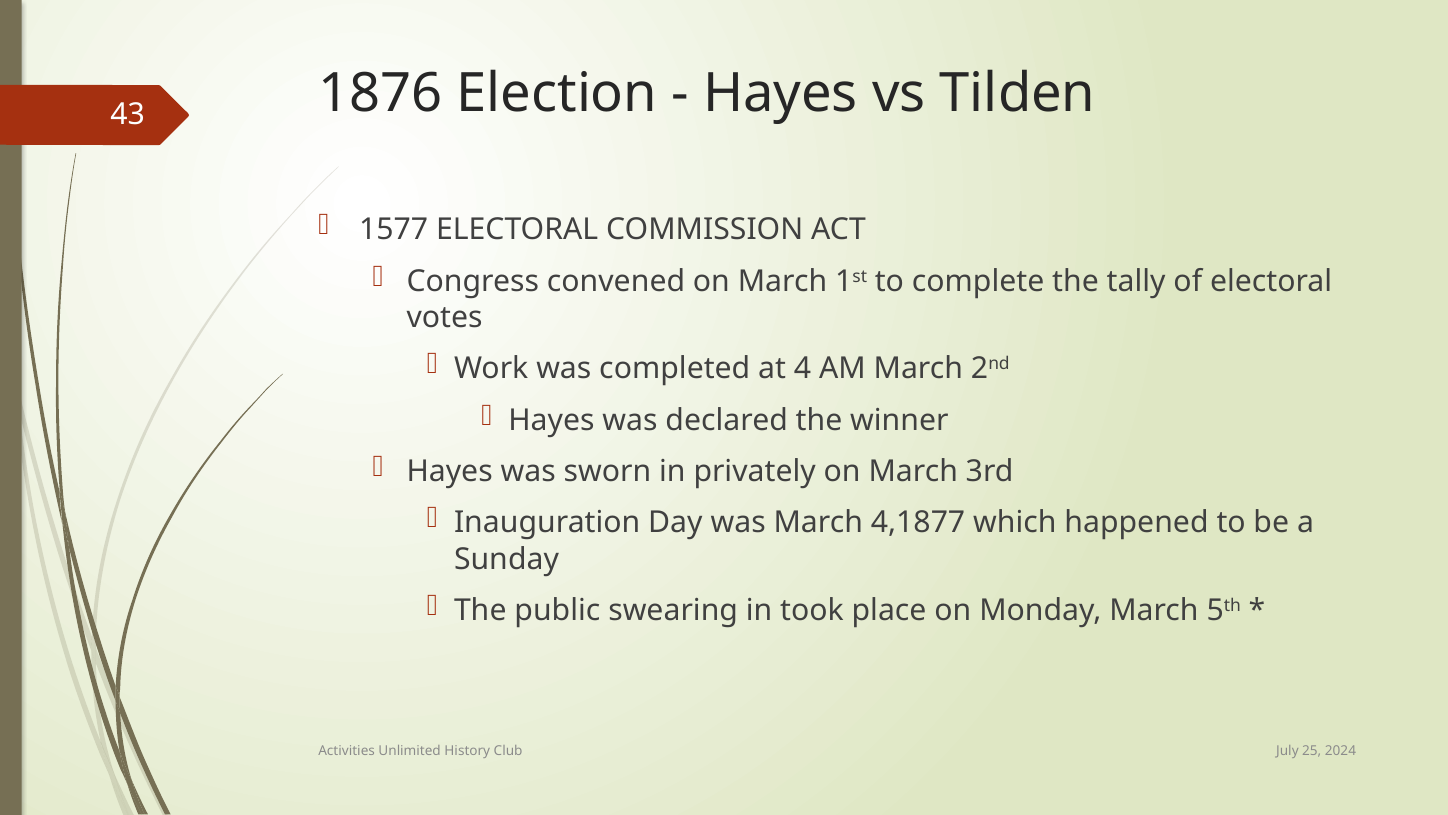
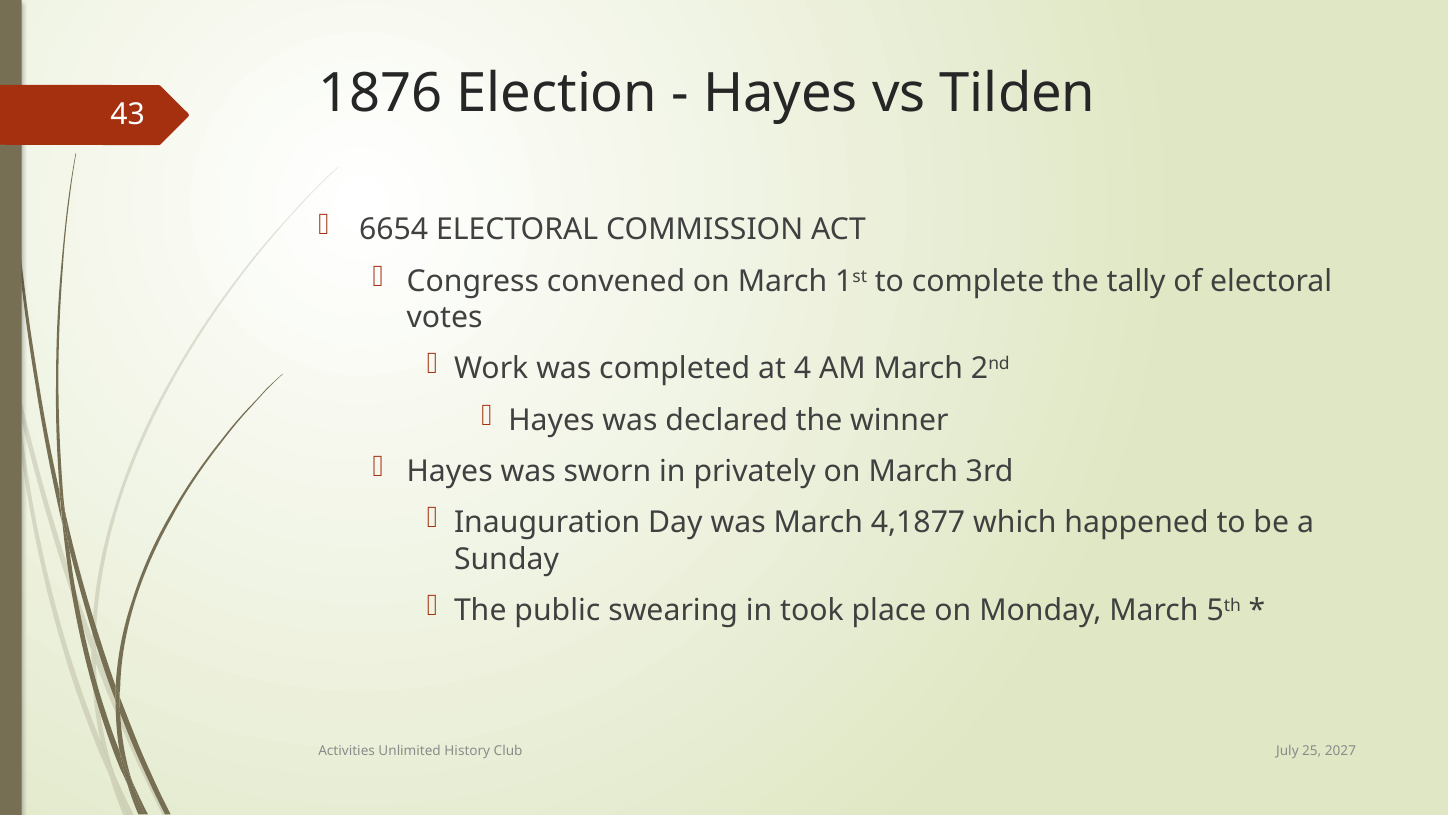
1577: 1577 -> 6654
2024: 2024 -> 2027
